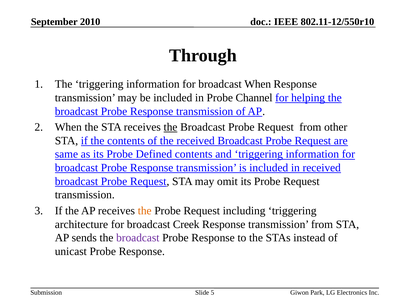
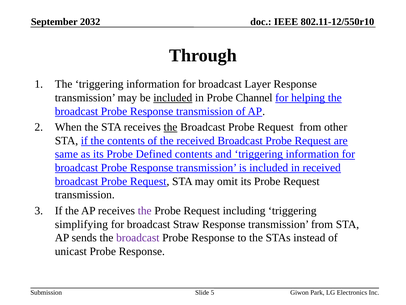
2010: 2010 -> 2032
broadcast When: When -> Layer
included at (173, 98) underline: none -> present
the at (145, 210) colour: orange -> purple
architecture: architecture -> simplifying
Creek: Creek -> Straw
